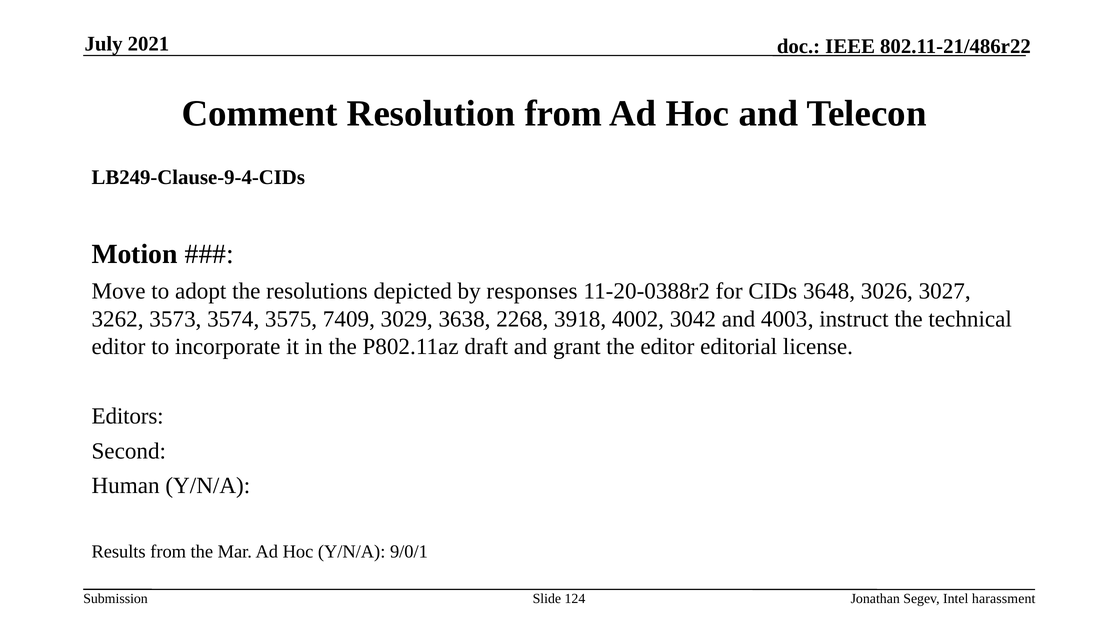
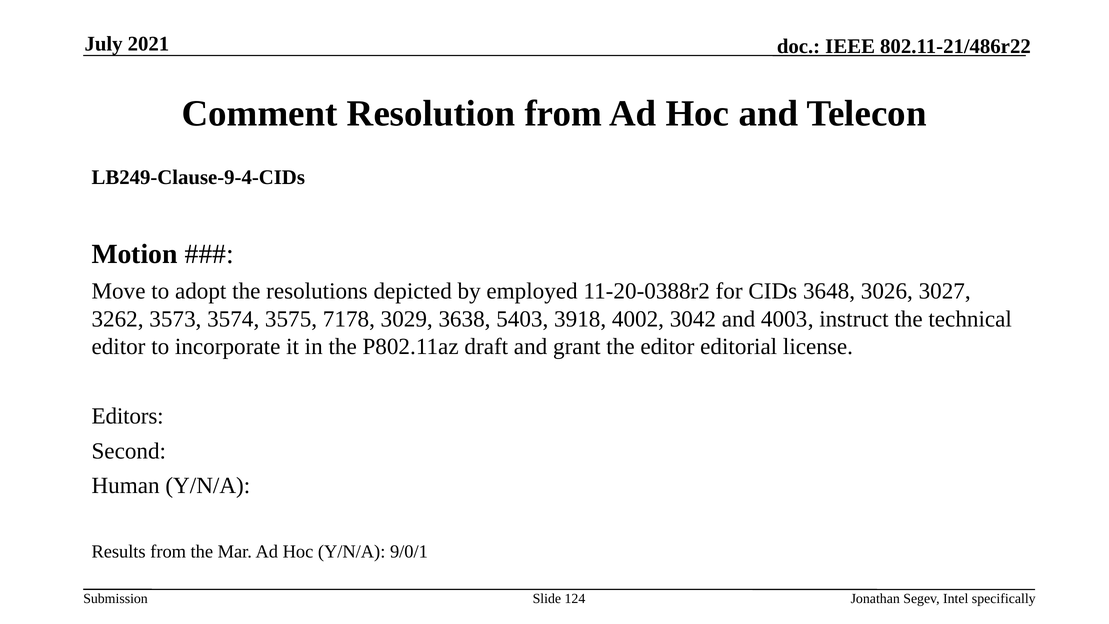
responses: responses -> employed
7409: 7409 -> 7178
2268: 2268 -> 5403
harassment: harassment -> specifically
